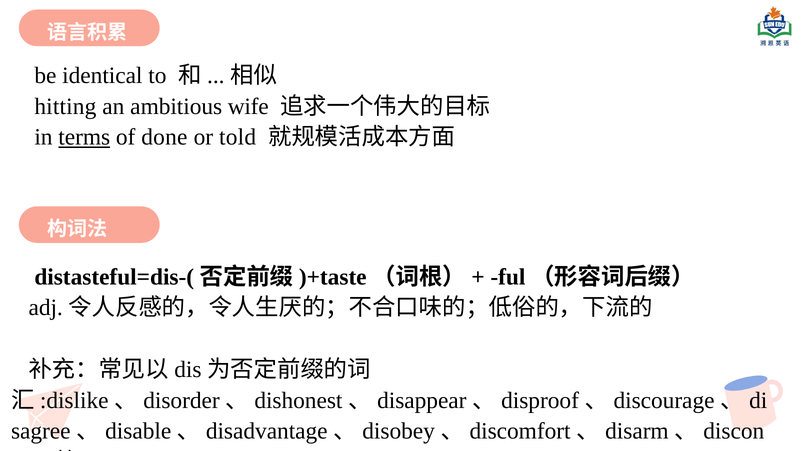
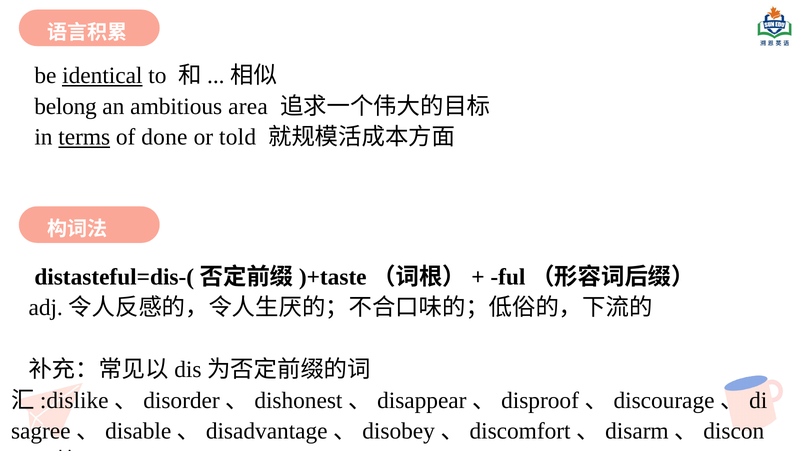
identical underline: none -> present
hitting: hitting -> belong
wife: wife -> area
